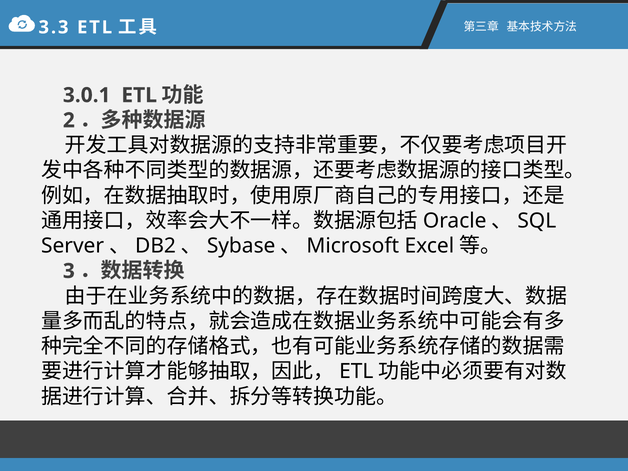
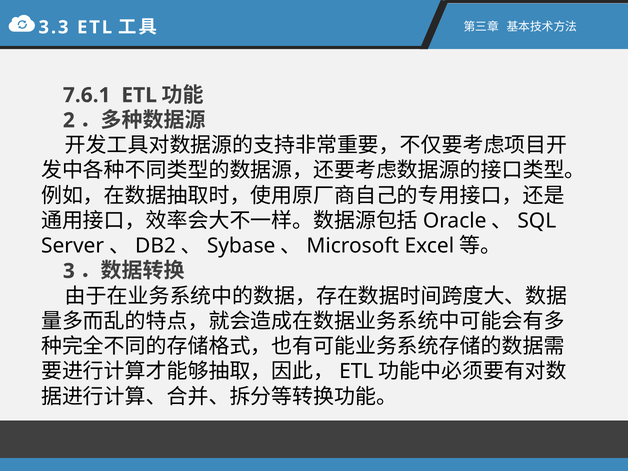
3.0.1: 3.0.1 -> 7.6.1
